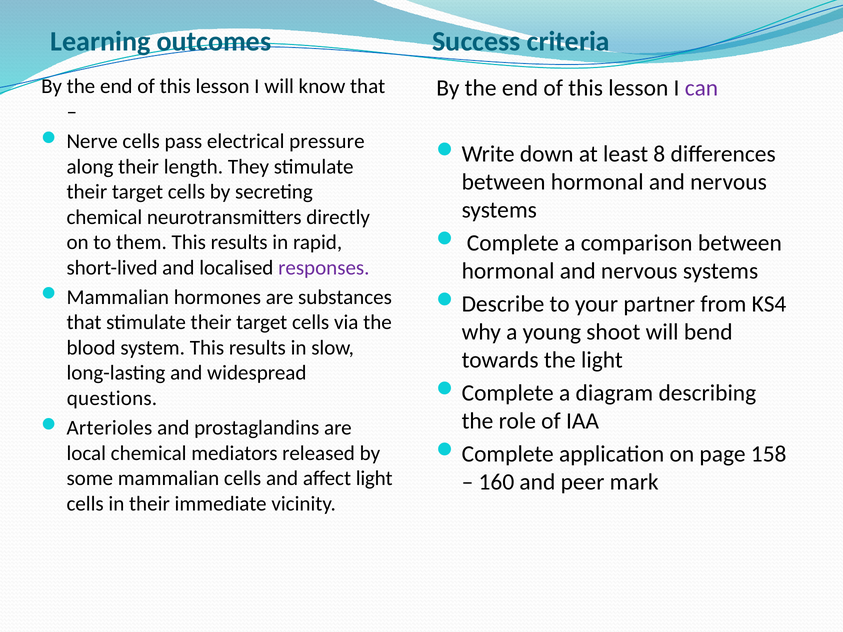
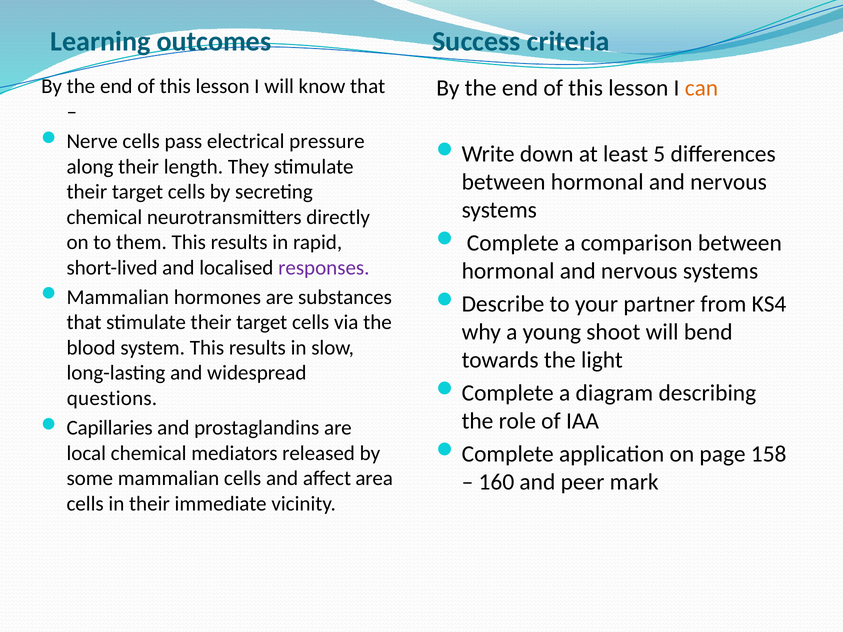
can colour: purple -> orange
8: 8 -> 5
Arterioles: Arterioles -> Capillaries
affect light: light -> area
